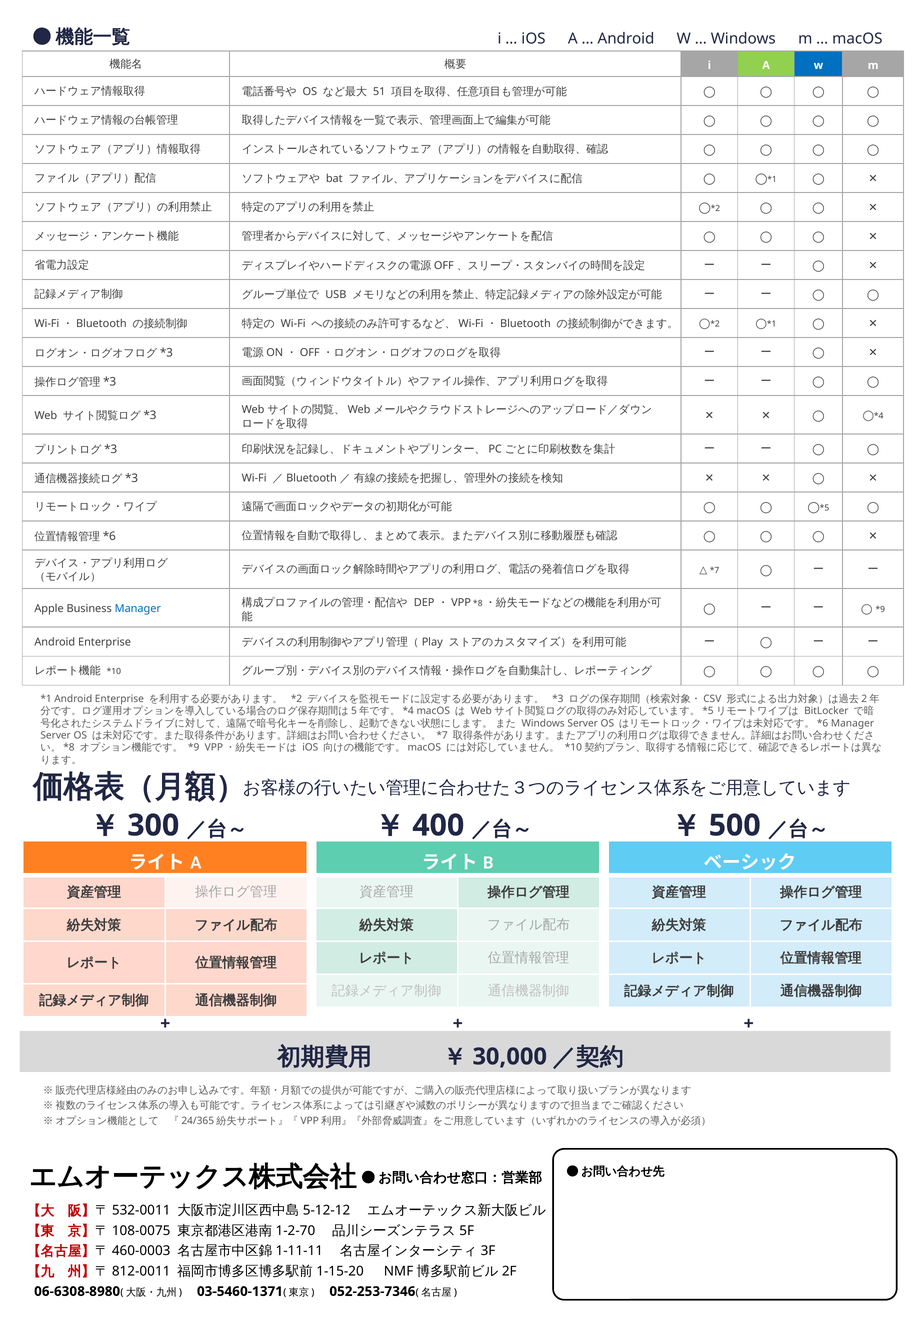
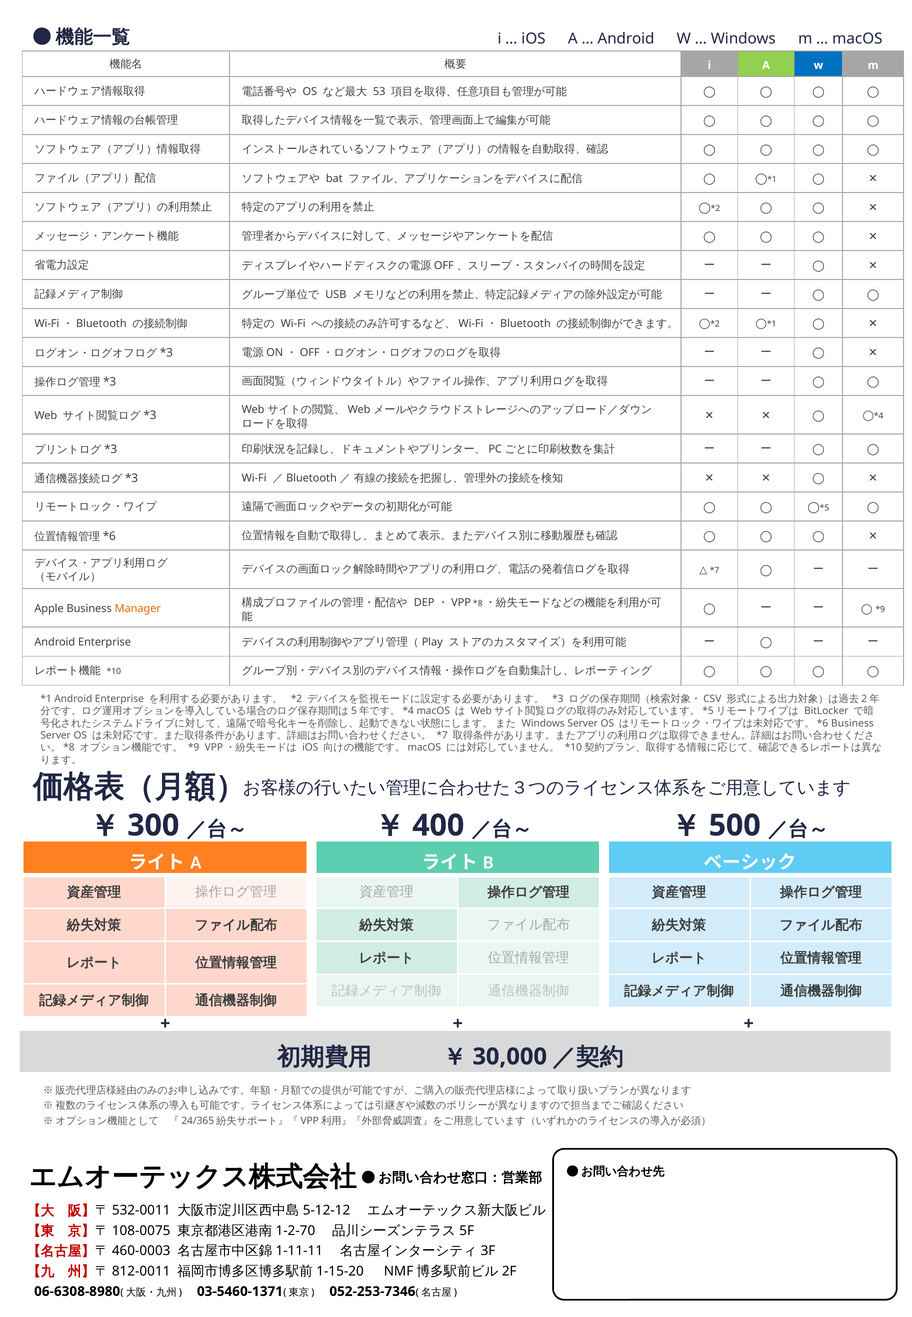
51: 51 -> 53
Manager at (138, 609) colour: blue -> orange
Manager at (853, 723): Manager -> Business
